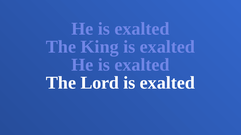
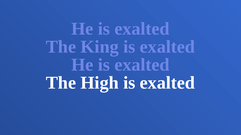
Lord: Lord -> High
